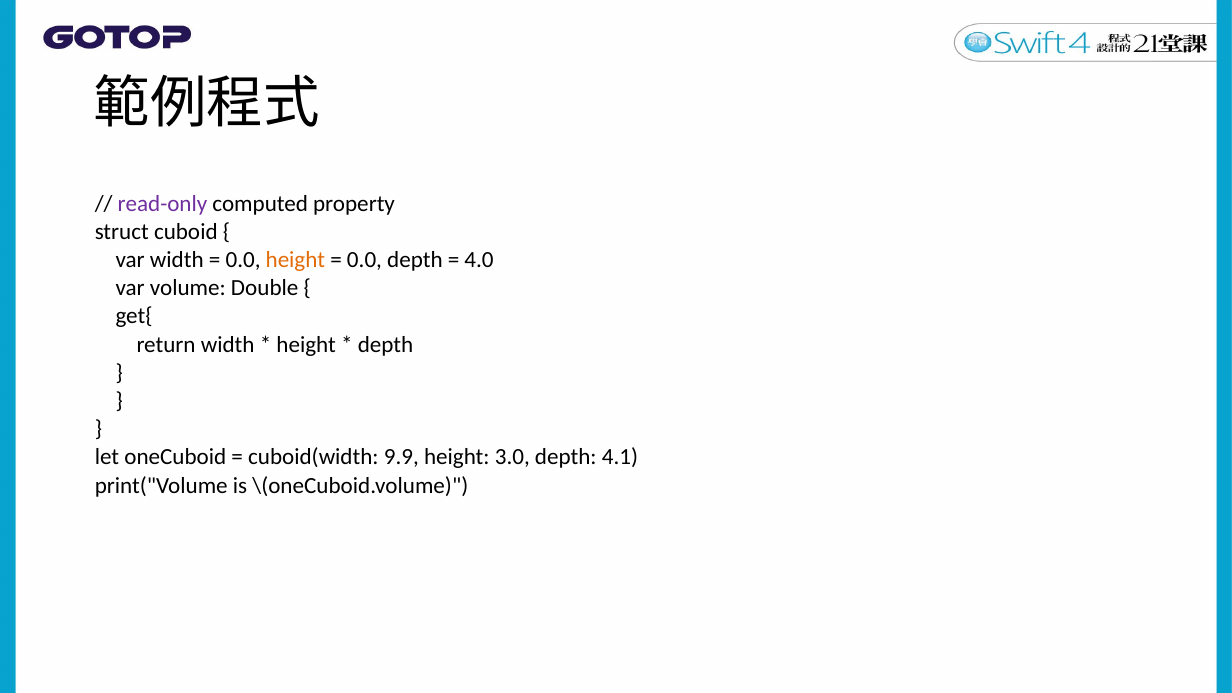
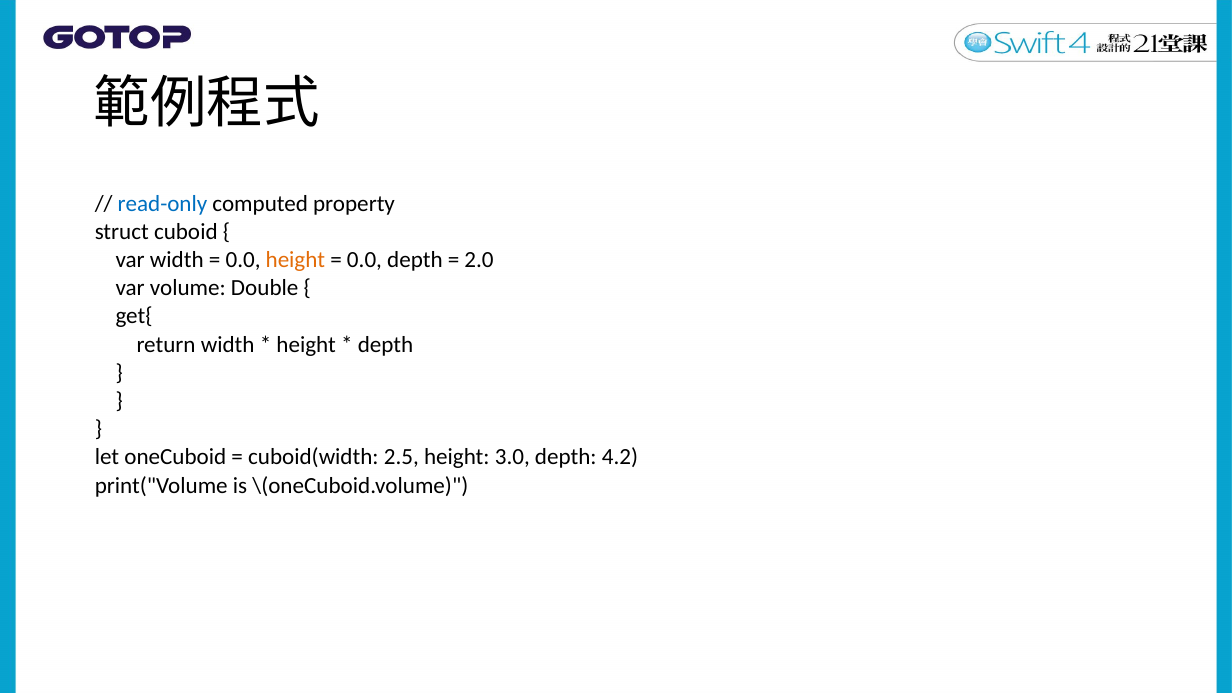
read-only colour: purple -> blue
4.0: 4.0 -> 2.0
9.9: 9.9 -> 2.5
4.1: 4.1 -> 4.2
